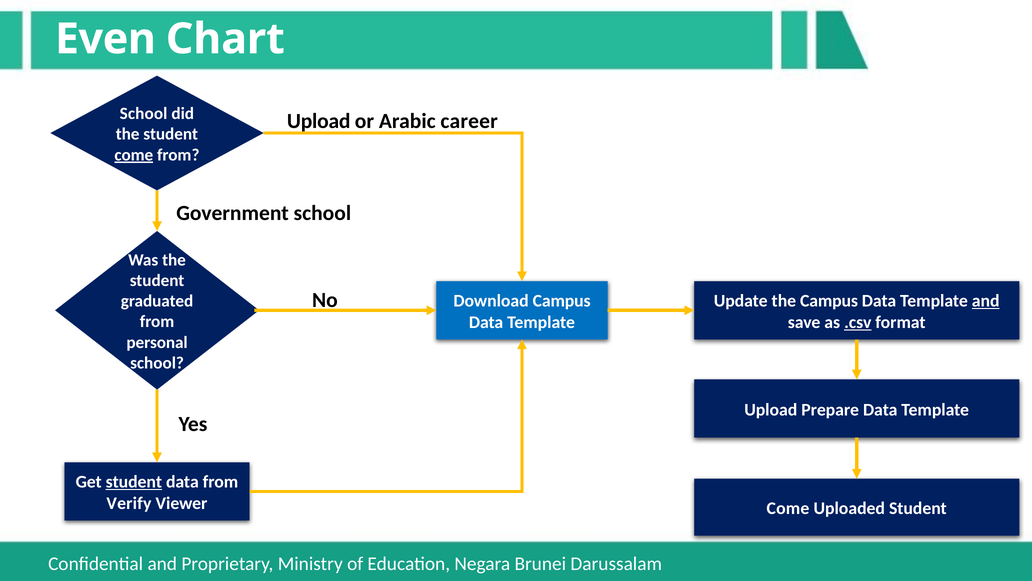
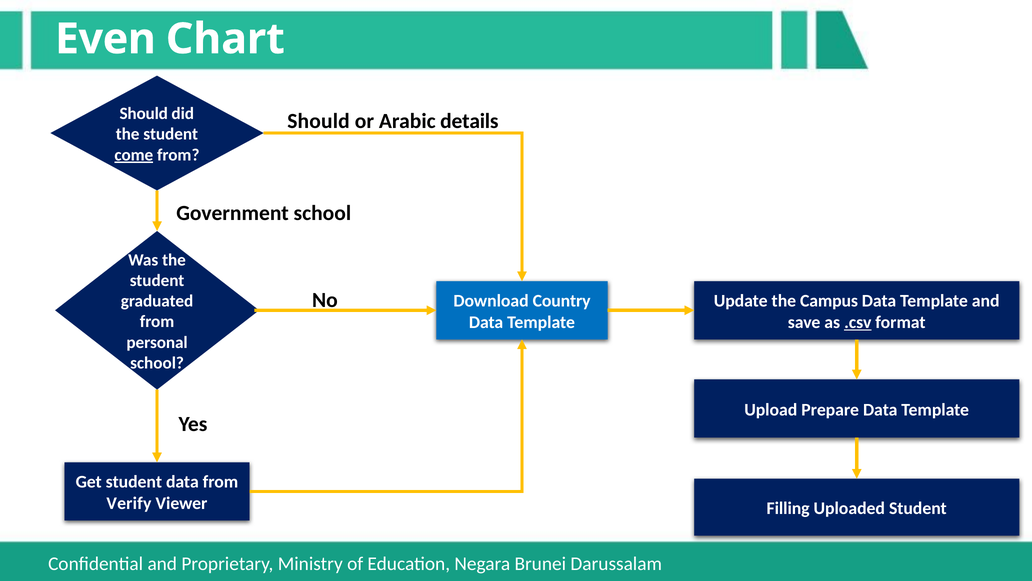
School at (144, 113): School -> Should
Upload at (319, 121): Upload -> Should
career: career -> details
Download Campus: Campus -> Country
and at (986, 301) underline: present -> none
student at (134, 482) underline: present -> none
Come at (788, 508): Come -> Filling
